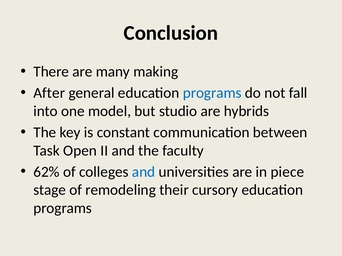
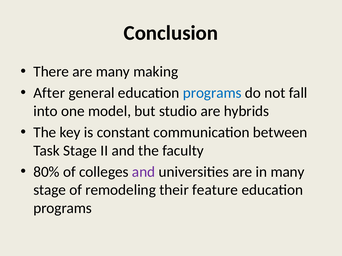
Task Open: Open -> Stage
62%: 62% -> 80%
and at (144, 172) colour: blue -> purple
in piece: piece -> many
cursory: cursory -> feature
